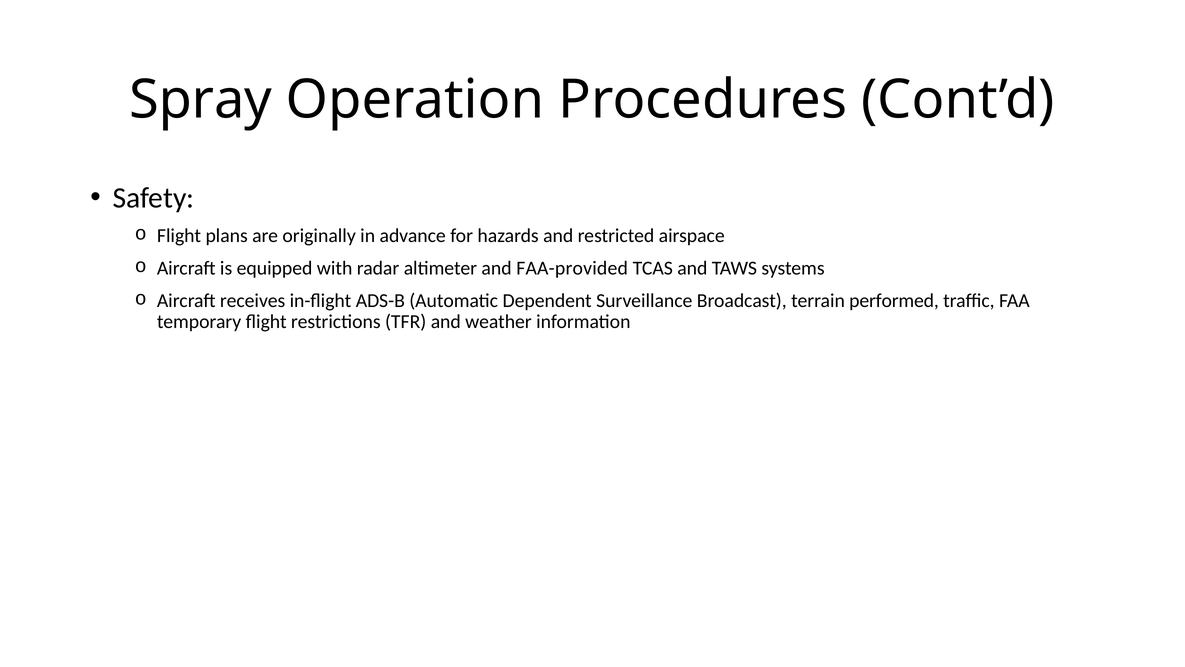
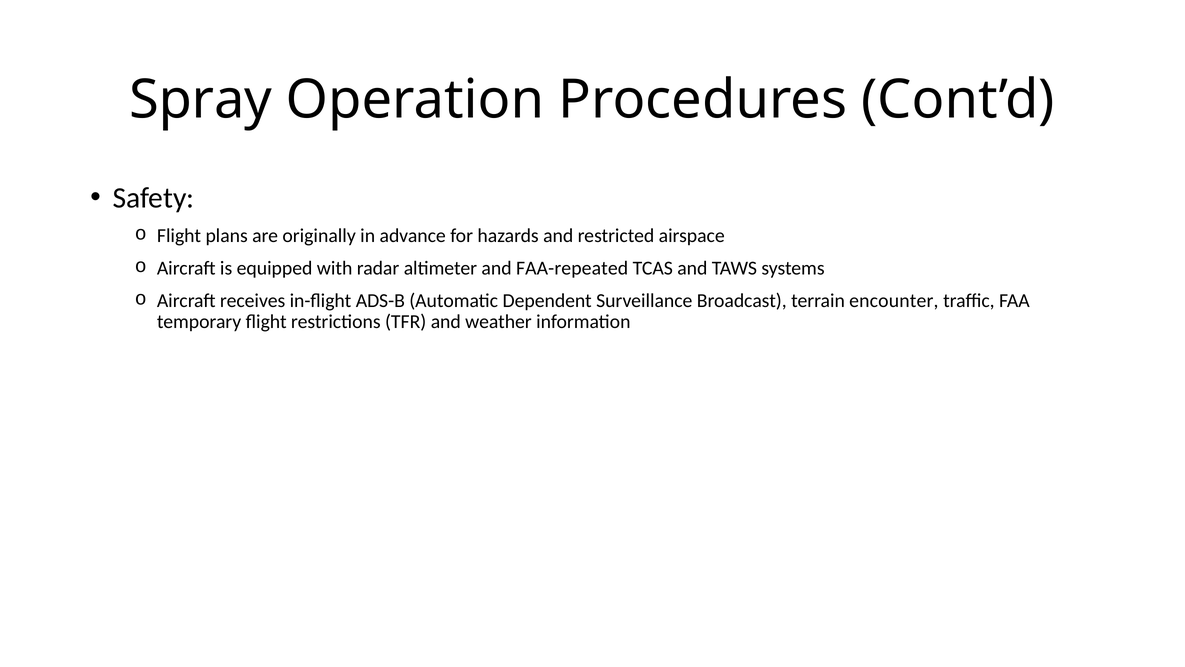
FAA-provided: FAA-provided -> FAA-repeated
performed: performed -> encounter
